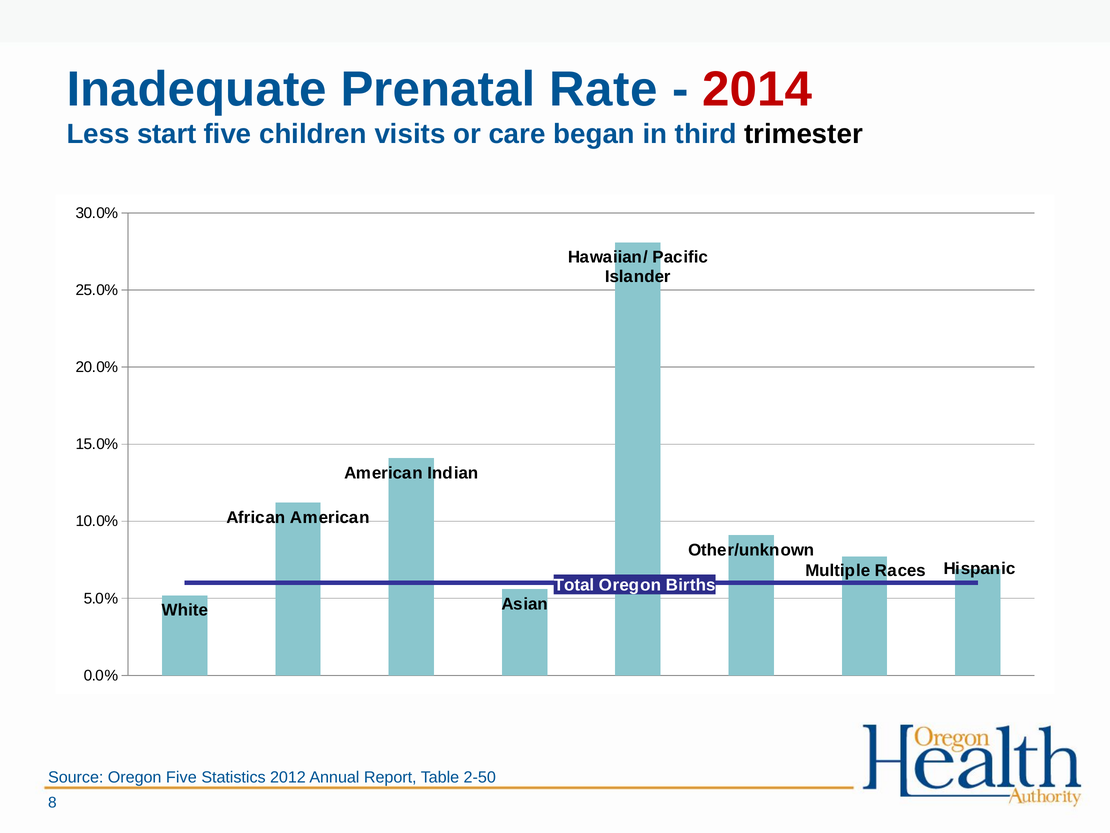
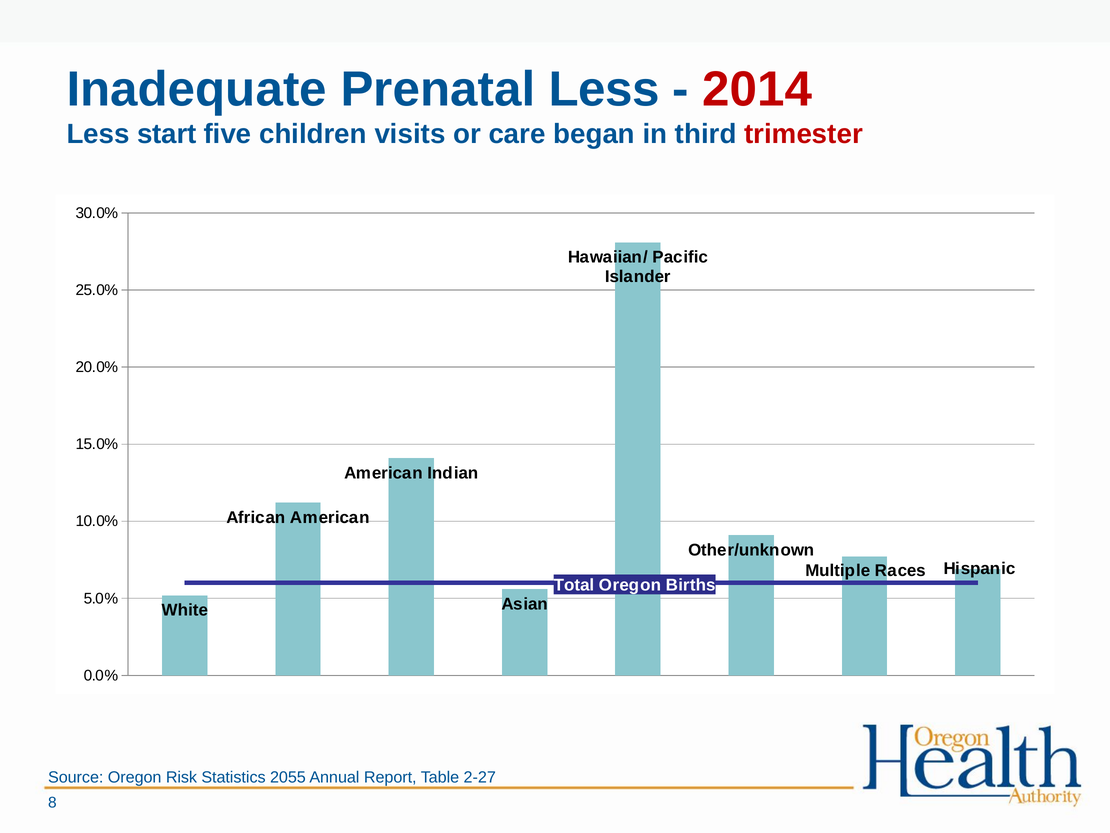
Prenatal Rate: Rate -> Less
trimester colour: black -> red
Oregon Five: Five -> Risk
2012: 2012 -> 2055
2-50: 2-50 -> 2-27
